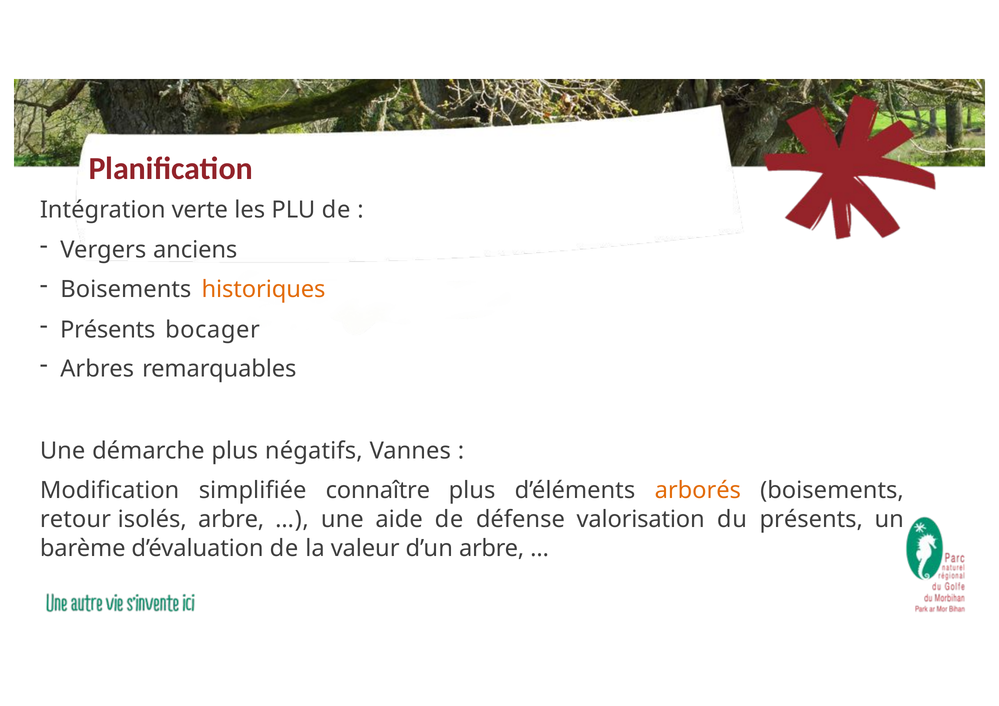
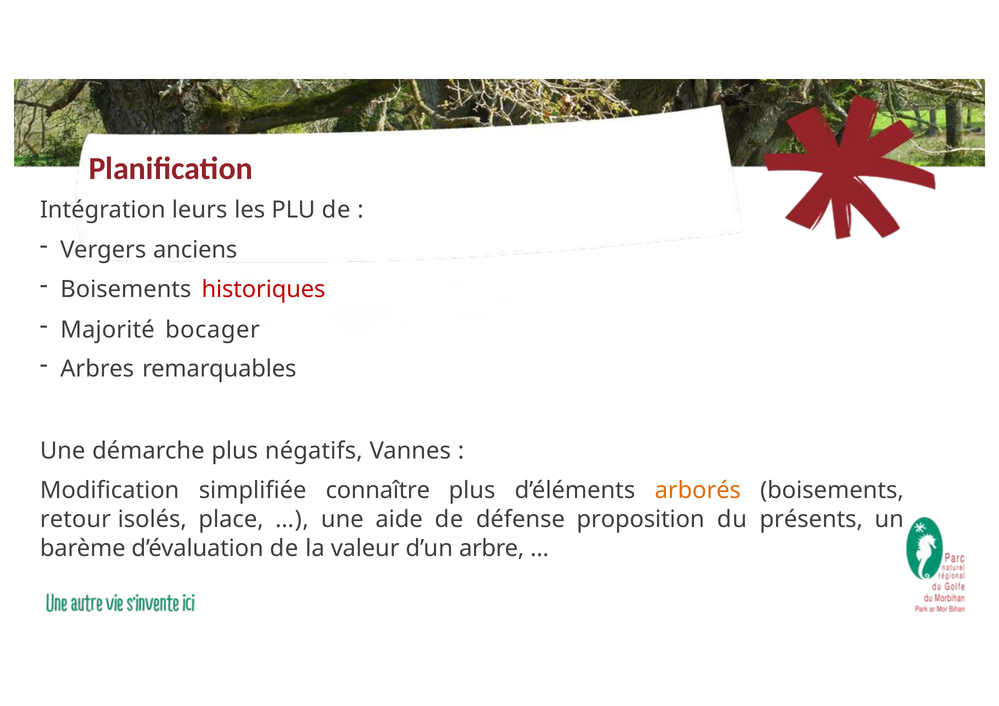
verte: verte -> leurs
historiques colour: orange -> red
Présents at (108, 330): Présents -> Majorité
isolés arbre: arbre -> place
valorisation: valorisation -> proposition
